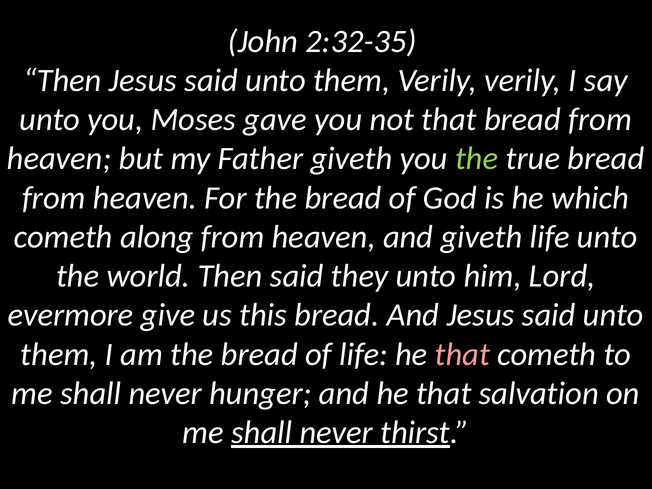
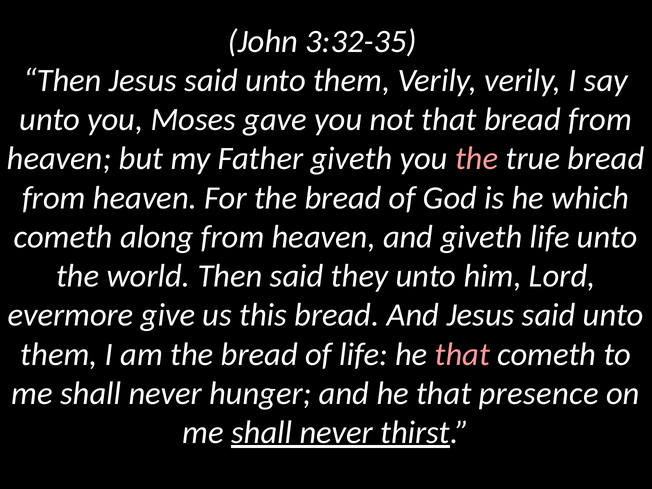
2:32-35: 2:32-35 -> 3:32-35
the at (477, 159) colour: light green -> pink
salvation: salvation -> presence
